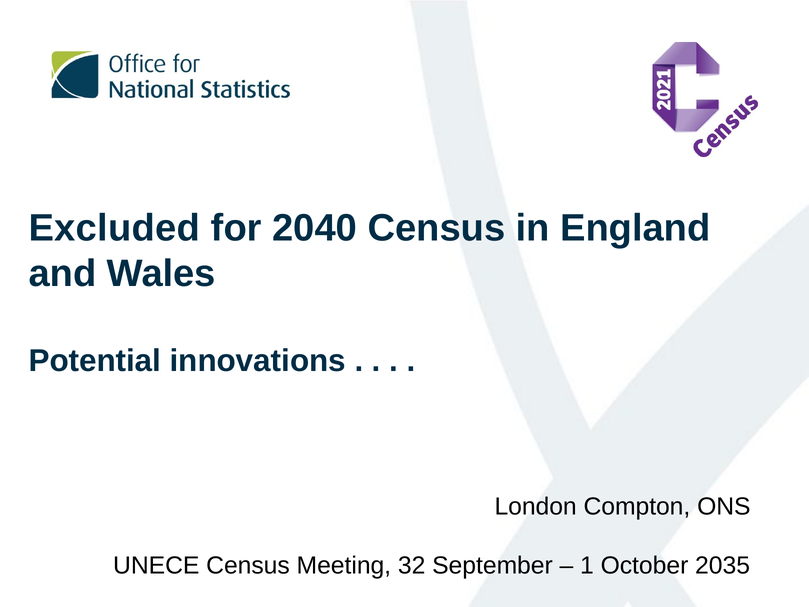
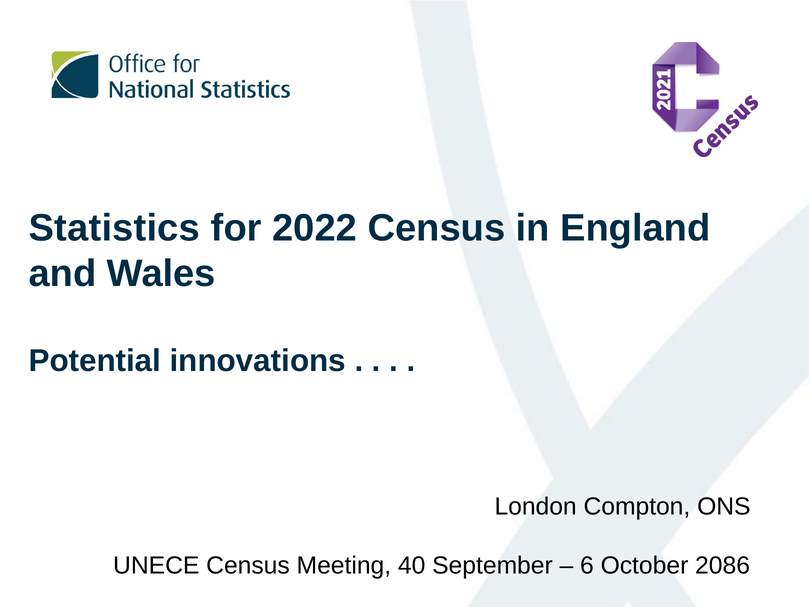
Excluded: Excluded -> Statistics
2040: 2040 -> 2022
32: 32 -> 40
1: 1 -> 6
2035: 2035 -> 2086
